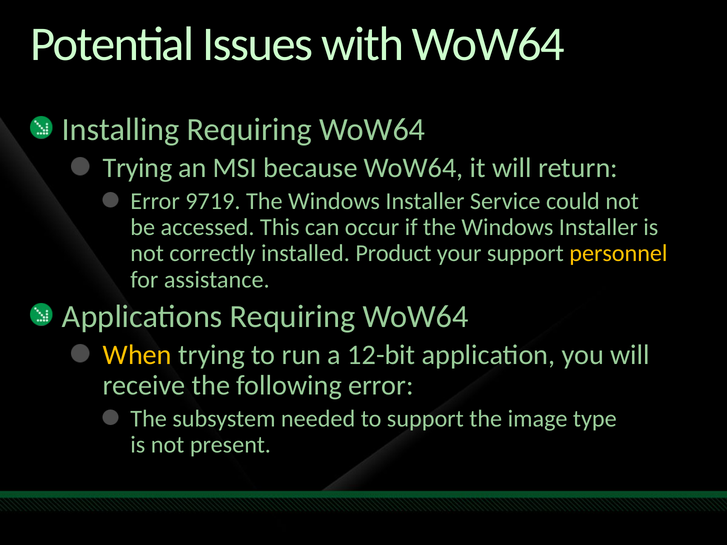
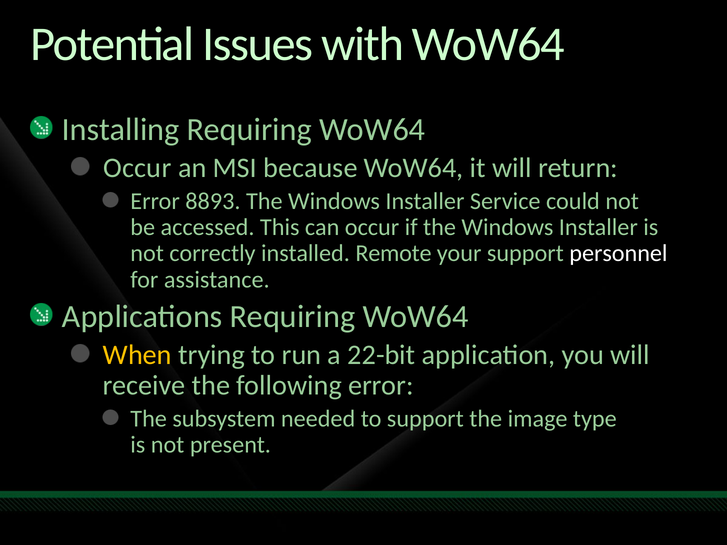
Trying at (138, 168): Trying -> Occur
9719: 9719 -> 8893
Product: Product -> Remote
personnel colour: yellow -> white
12-bit: 12-bit -> 22-bit
